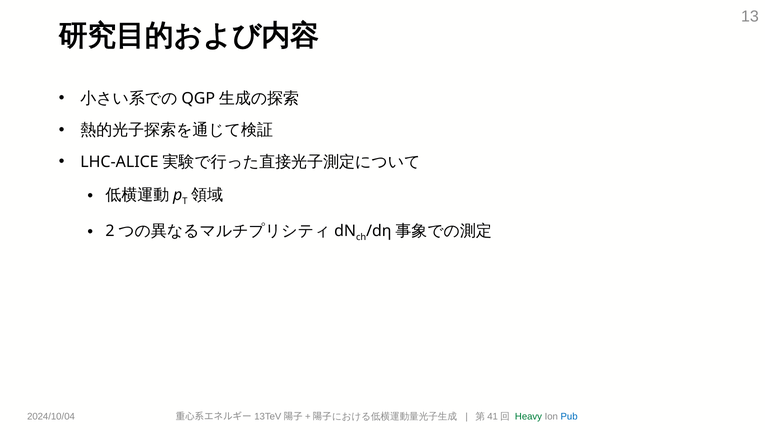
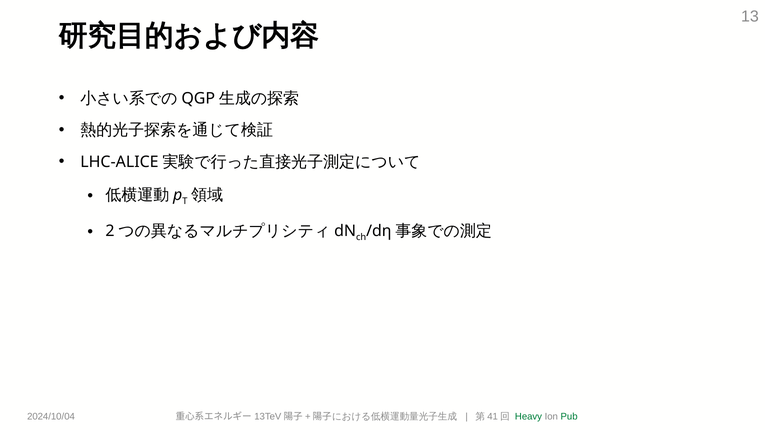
Pub colour: blue -> green
